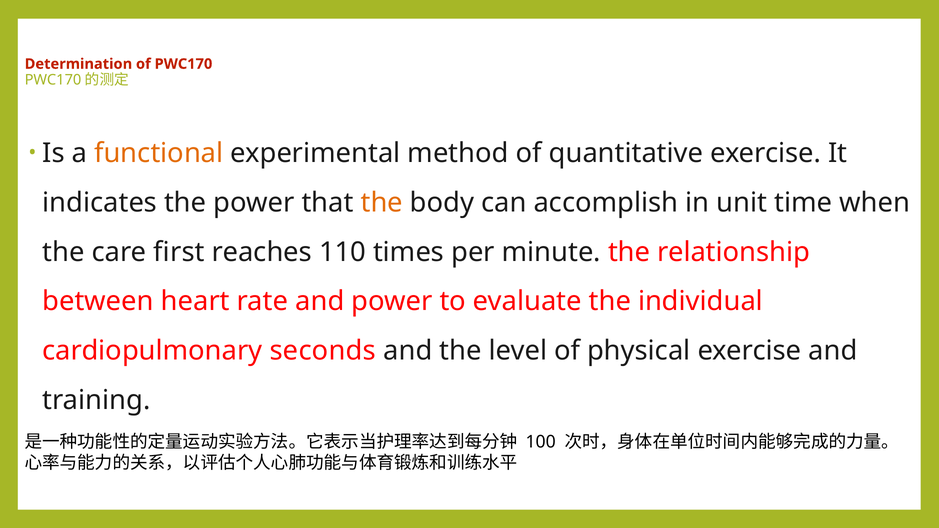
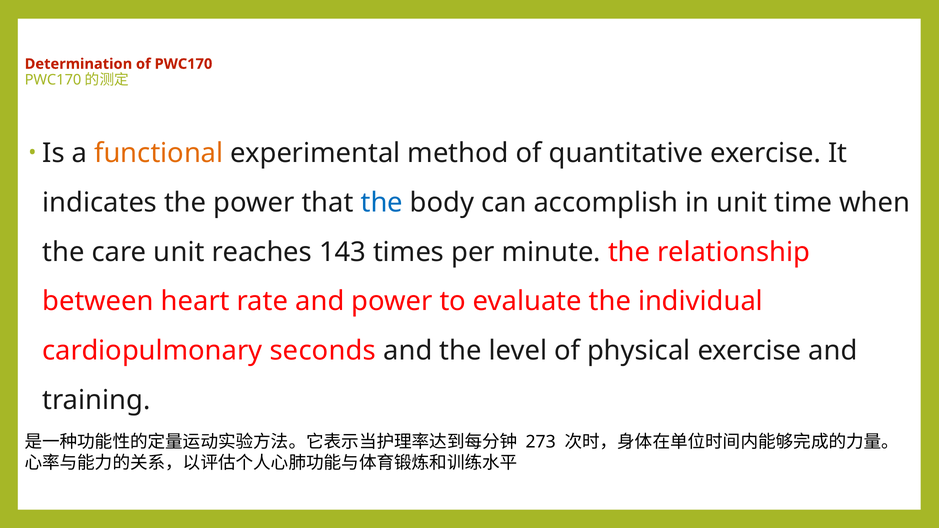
the at (382, 203) colour: orange -> blue
care first: first -> unit
110: 110 -> 143
100: 100 -> 273
